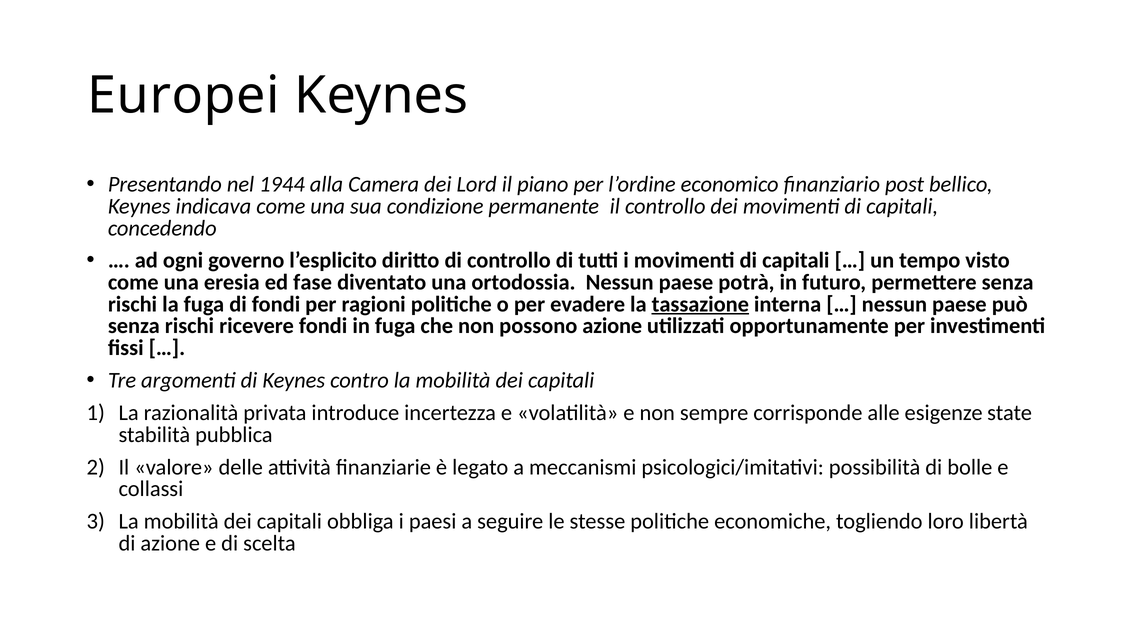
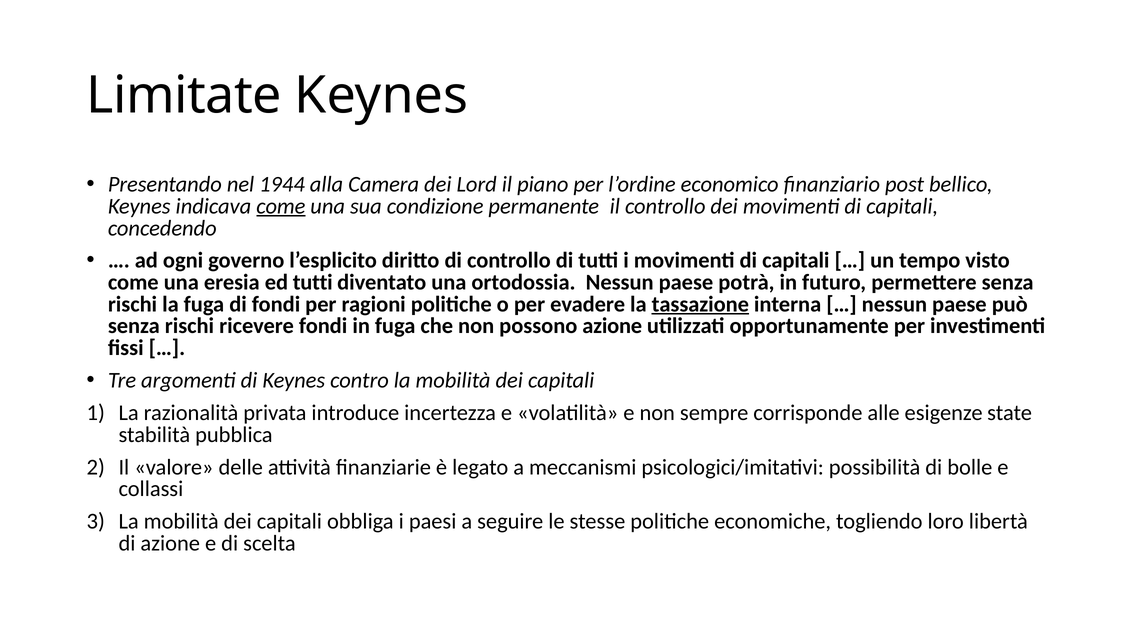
Europei: Europei -> Limitate
come at (281, 206) underline: none -> present
ed fase: fase -> tutti
